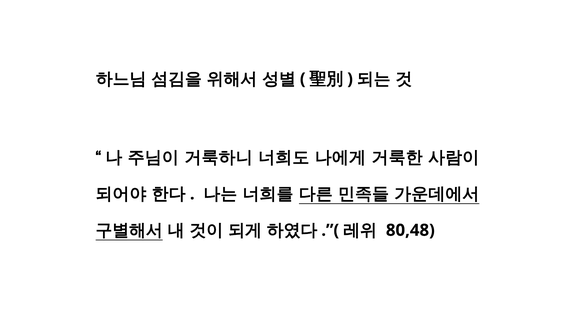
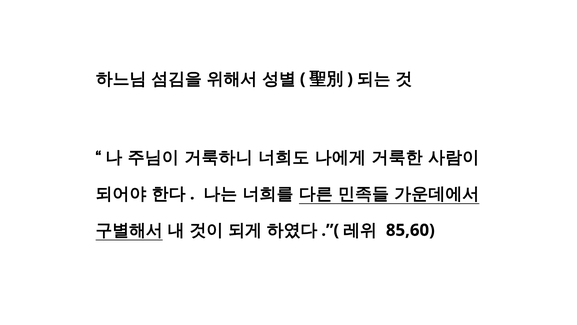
80,48: 80,48 -> 85,60
